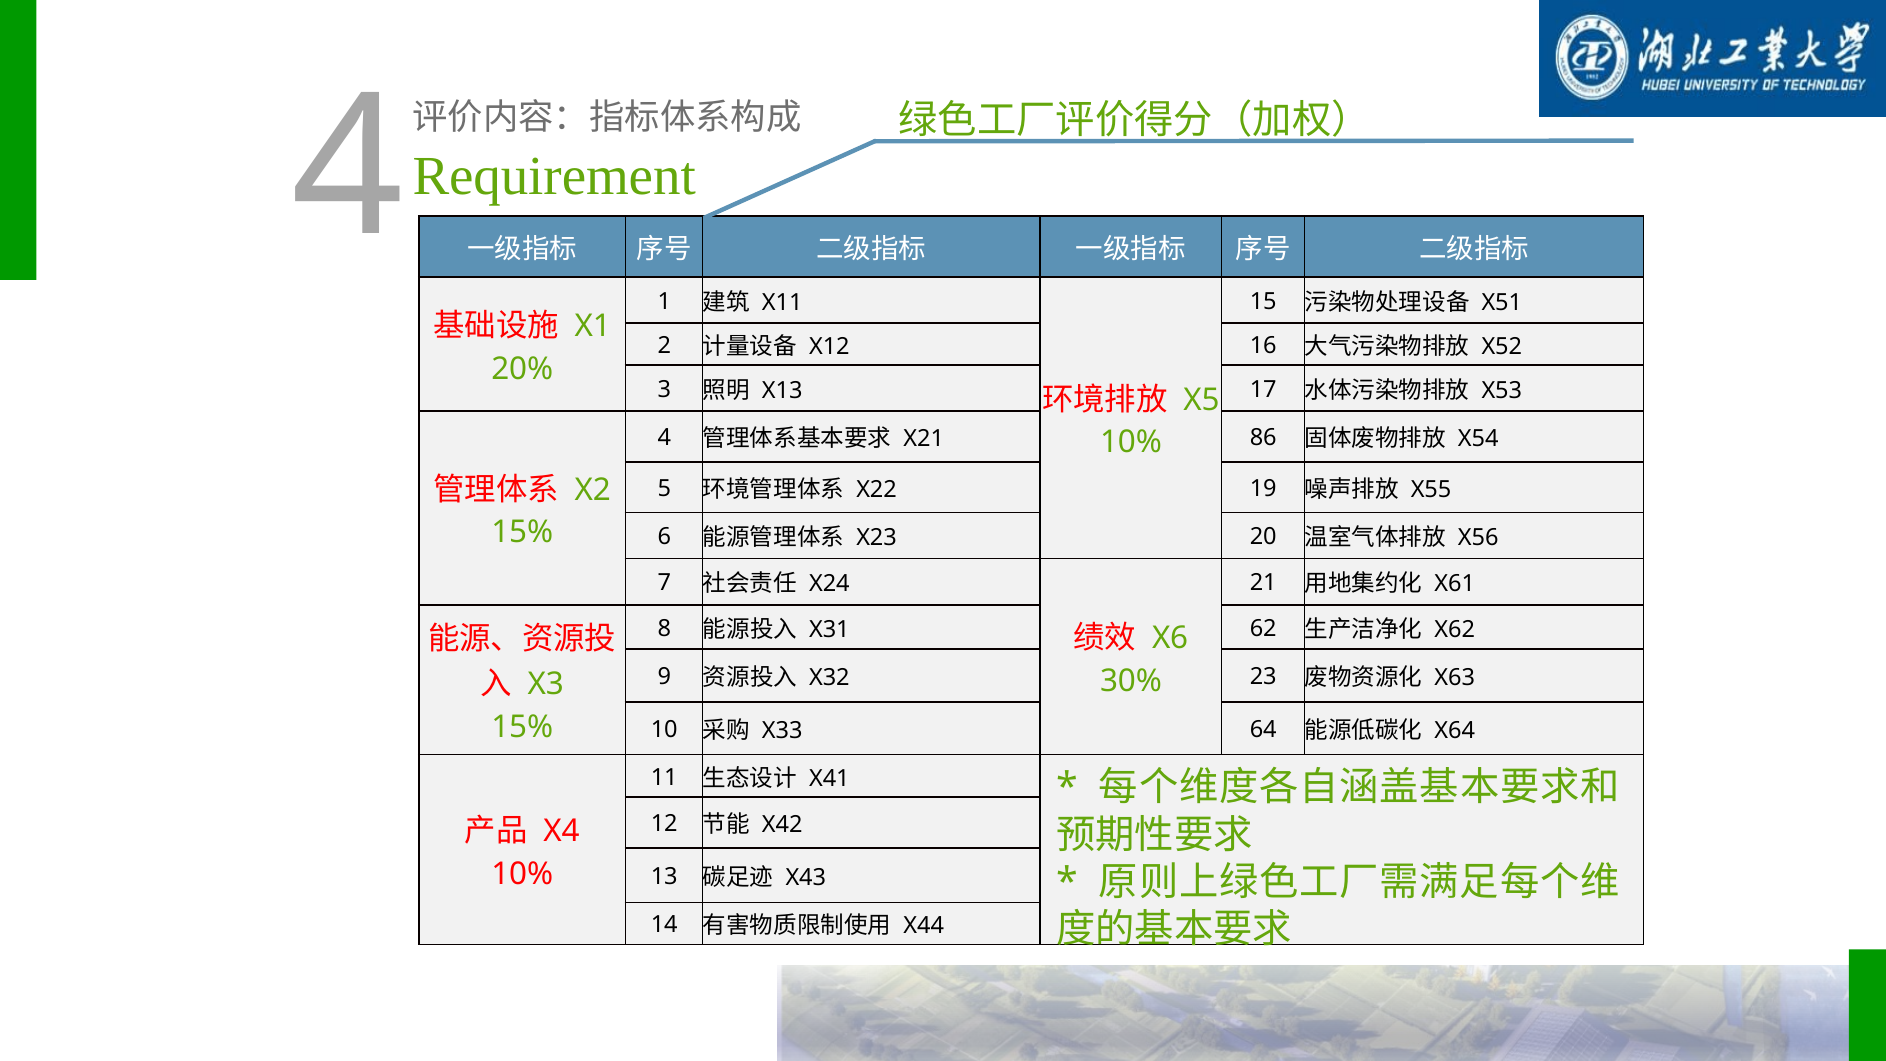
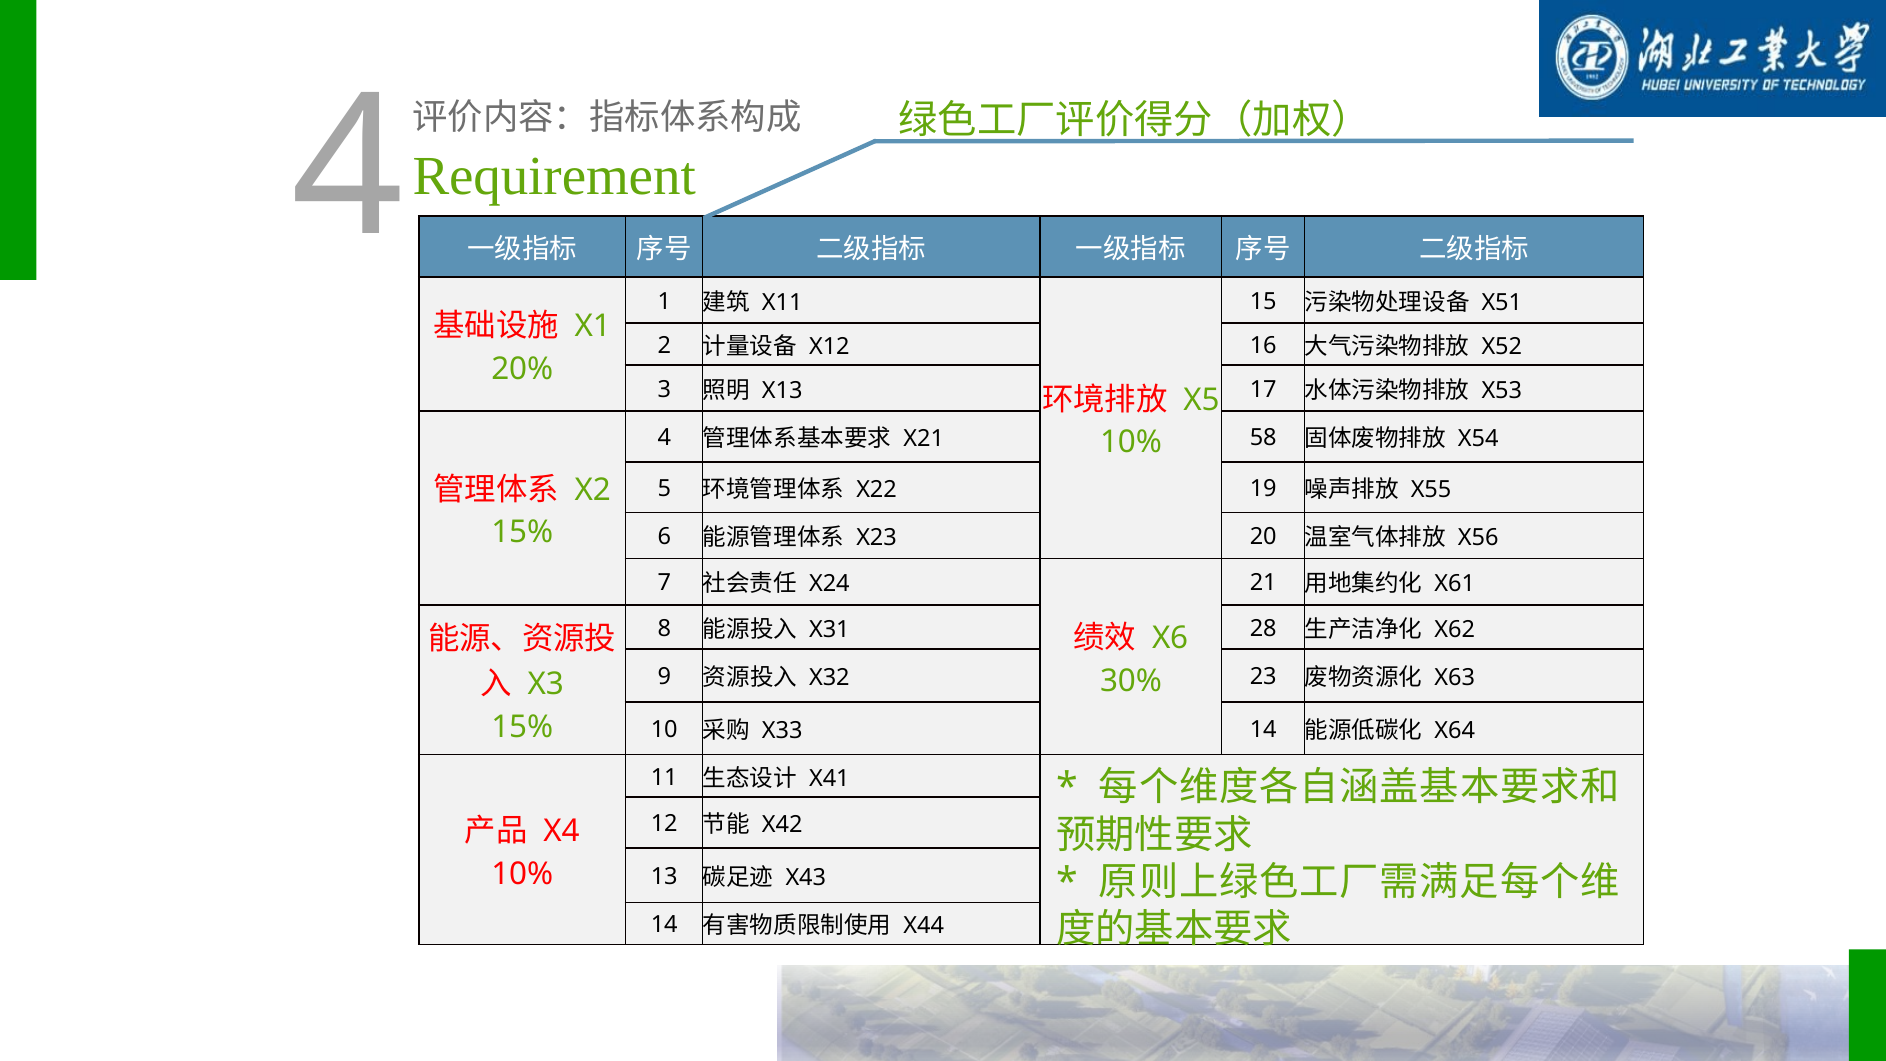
86: 86 -> 58
62: 62 -> 28
X33 64: 64 -> 14
